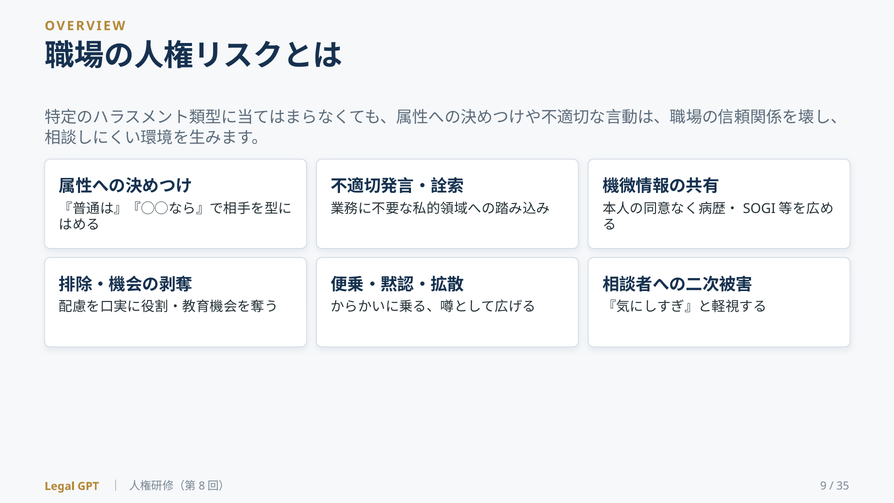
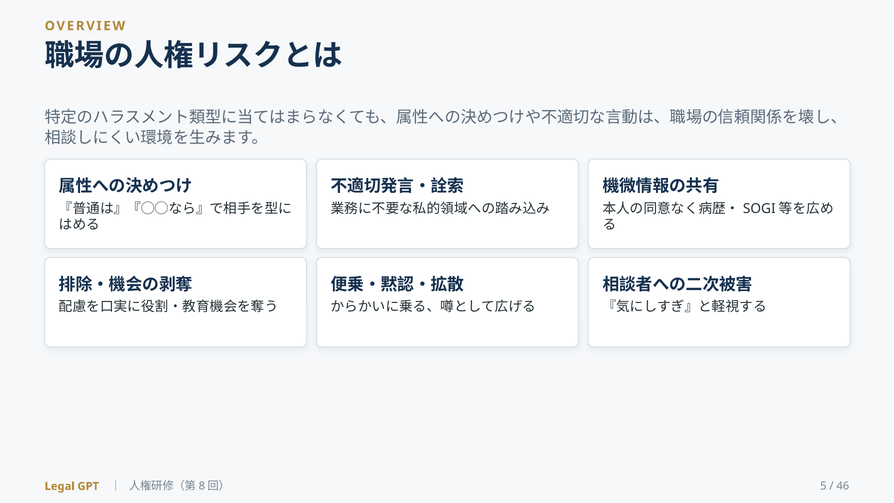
9: 9 -> 5
35: 35 -> 46
